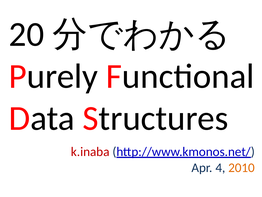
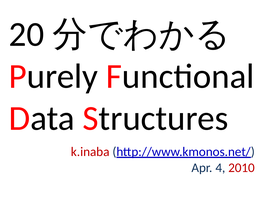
2010 colour: orange -> red
